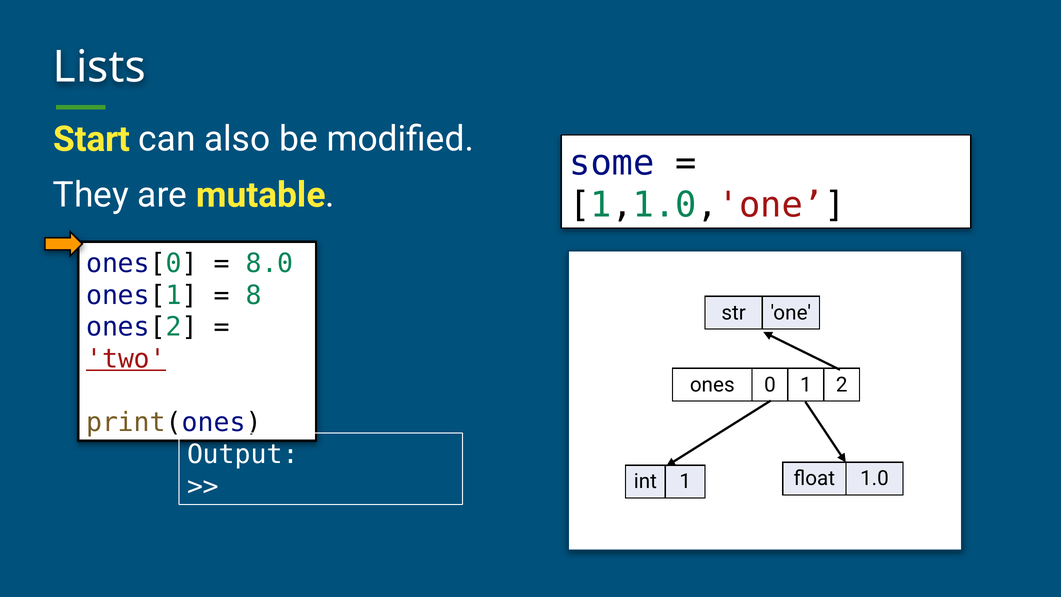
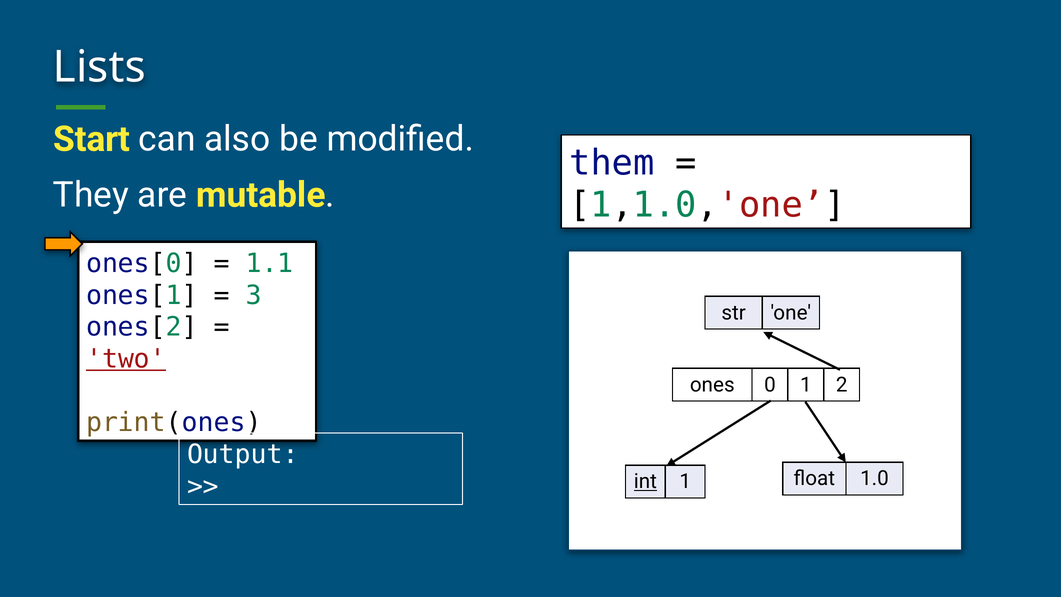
some: some -> them
8.0: 8.0 -> 1.1
8: 8 -> 3
int underline: none -> present
